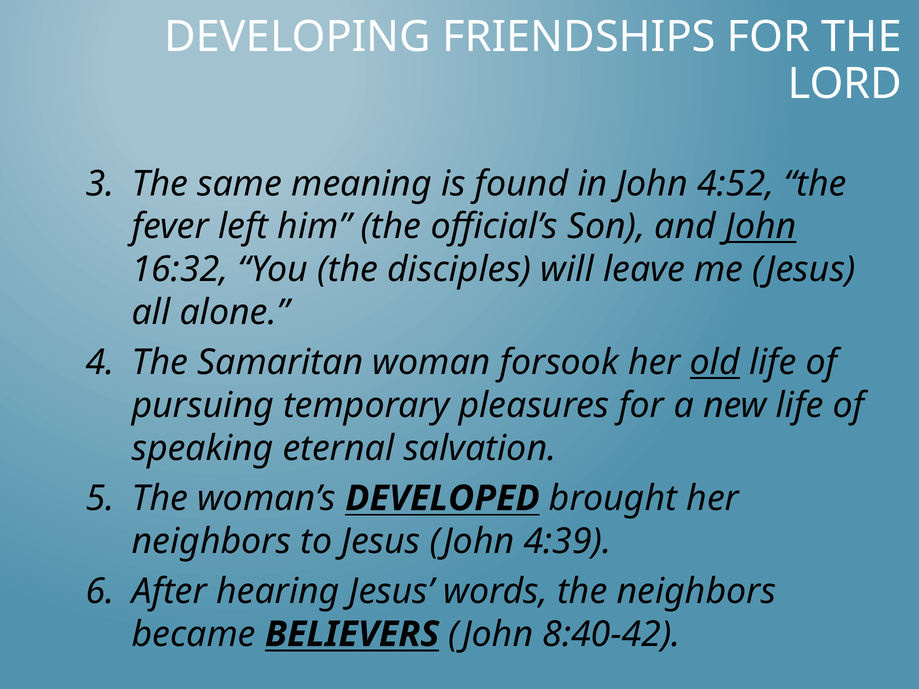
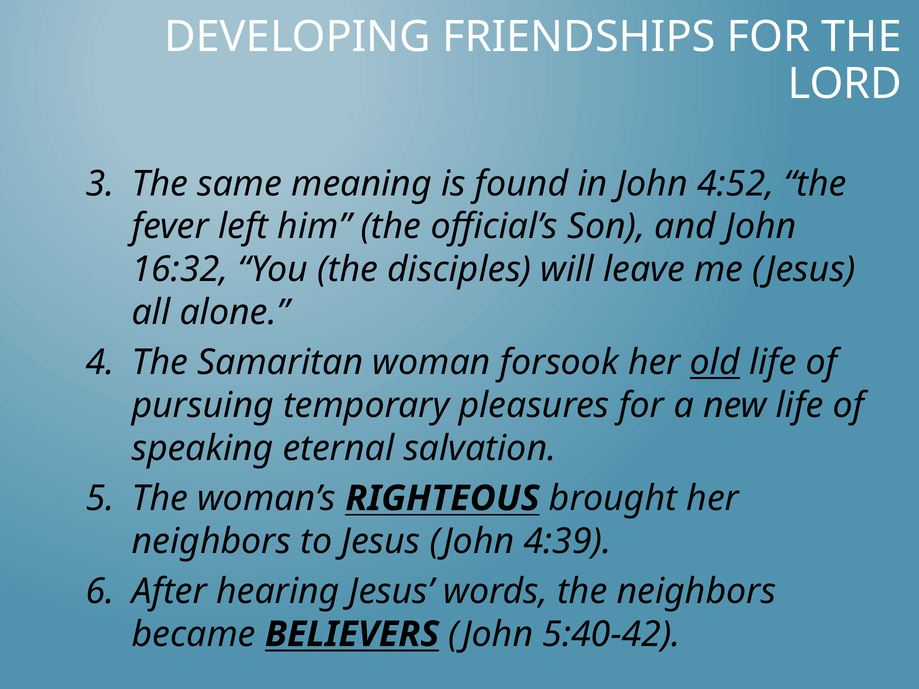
John at (761, 227) underline: present -> none
DEVELOPED: DEVELOPED -> RIGHTEOUS
8:40-42: 8:40-42 -> 5:40-42
